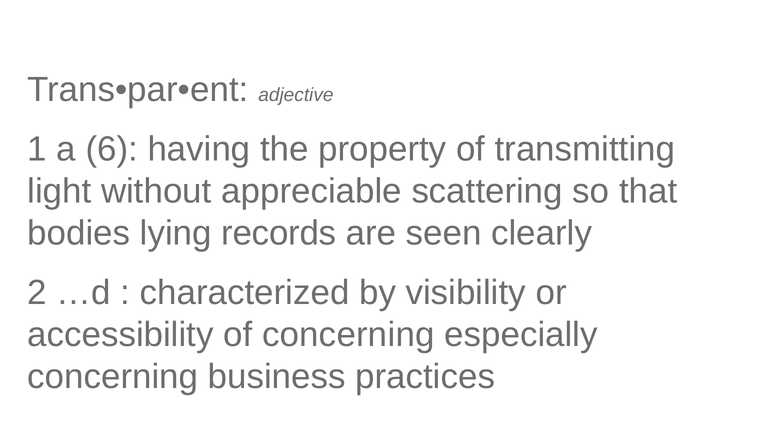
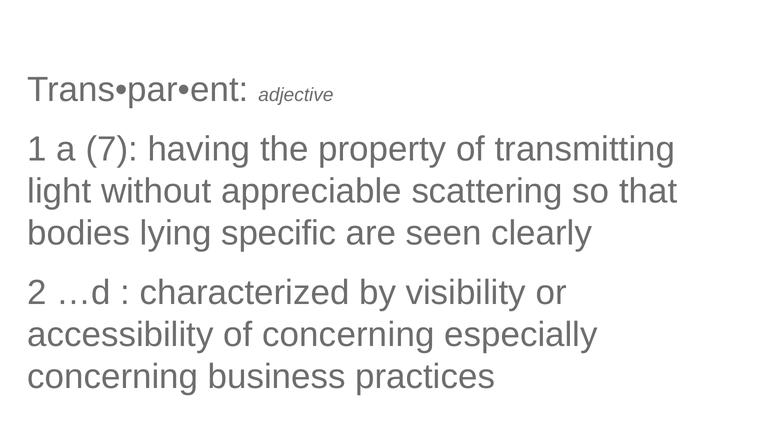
6: 6 -> 7
records: records -> specific
